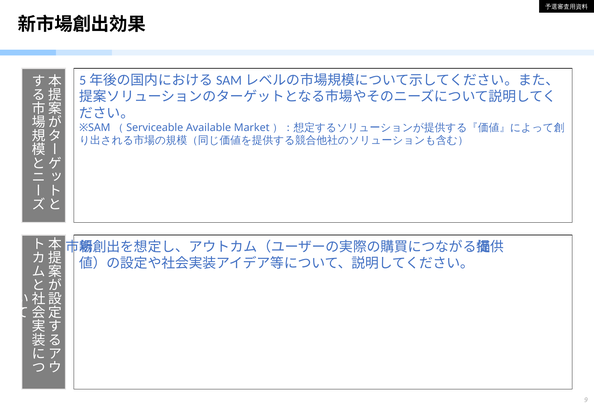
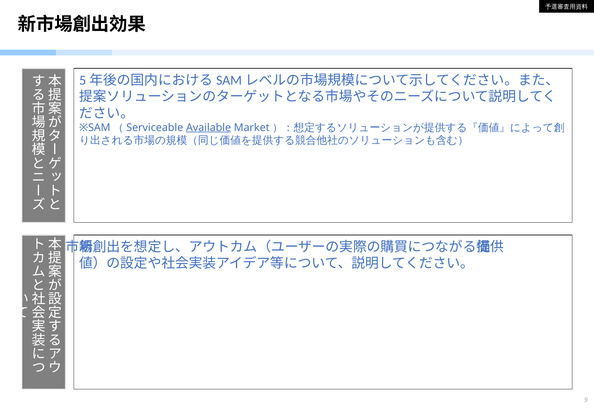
Available underline: none -> present
